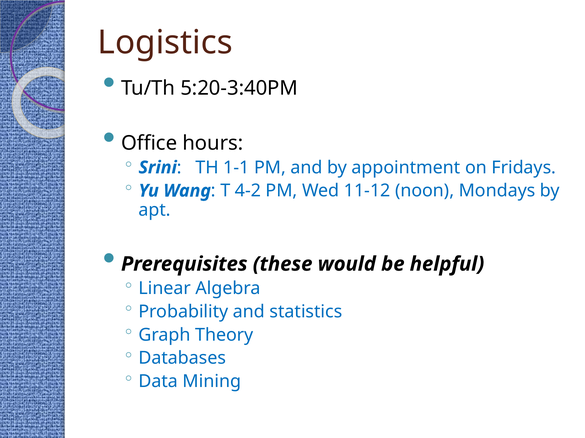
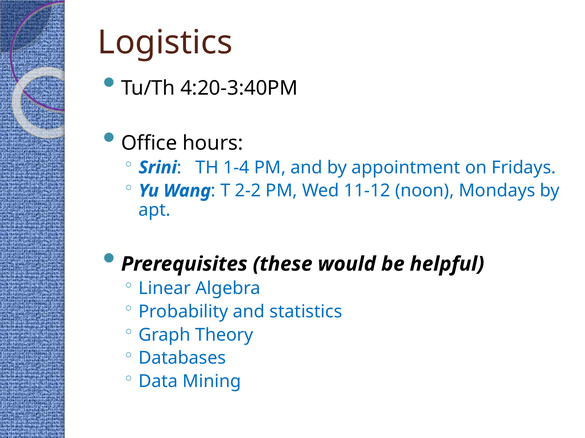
5:20-3:40PM: 5:20-3:40PM -> 4:20-3:40PM
1-1: 1-1 -> 1-4
4-2: 4-2 -> 2-2
